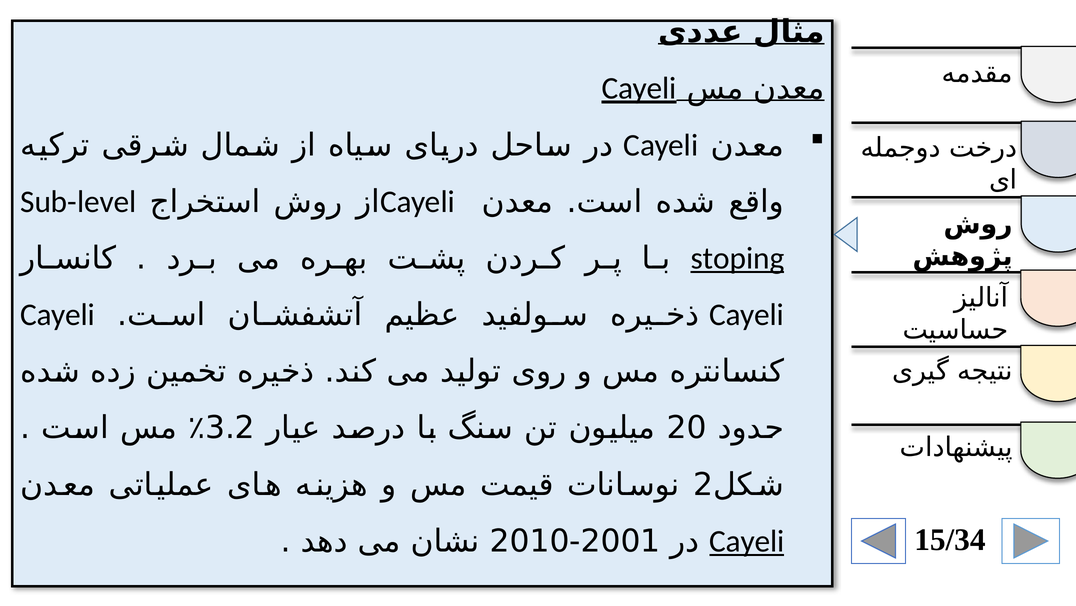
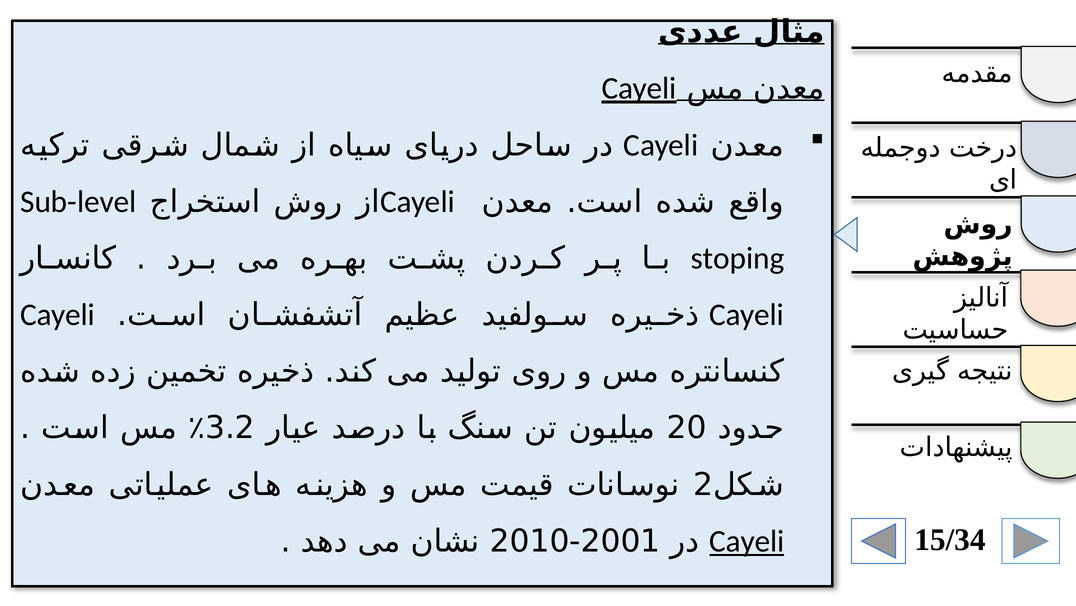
stoping underline: present -> none
